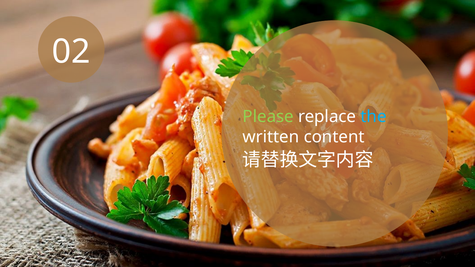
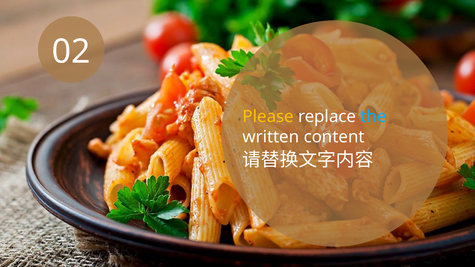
Please colour: light green -> yellow
